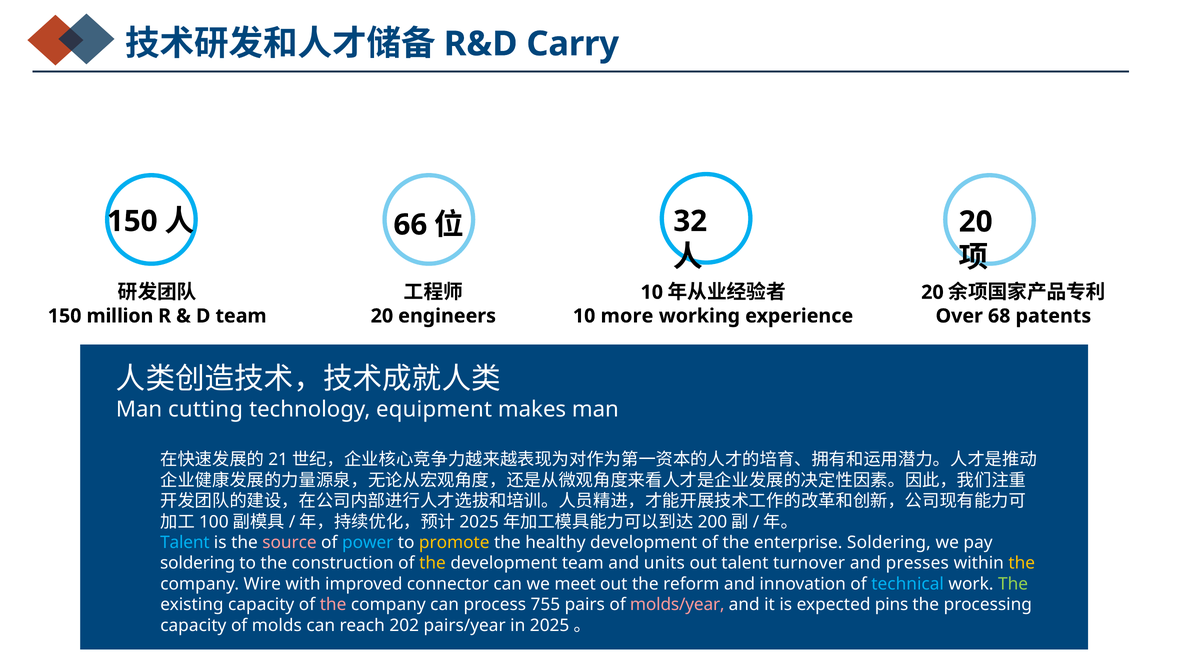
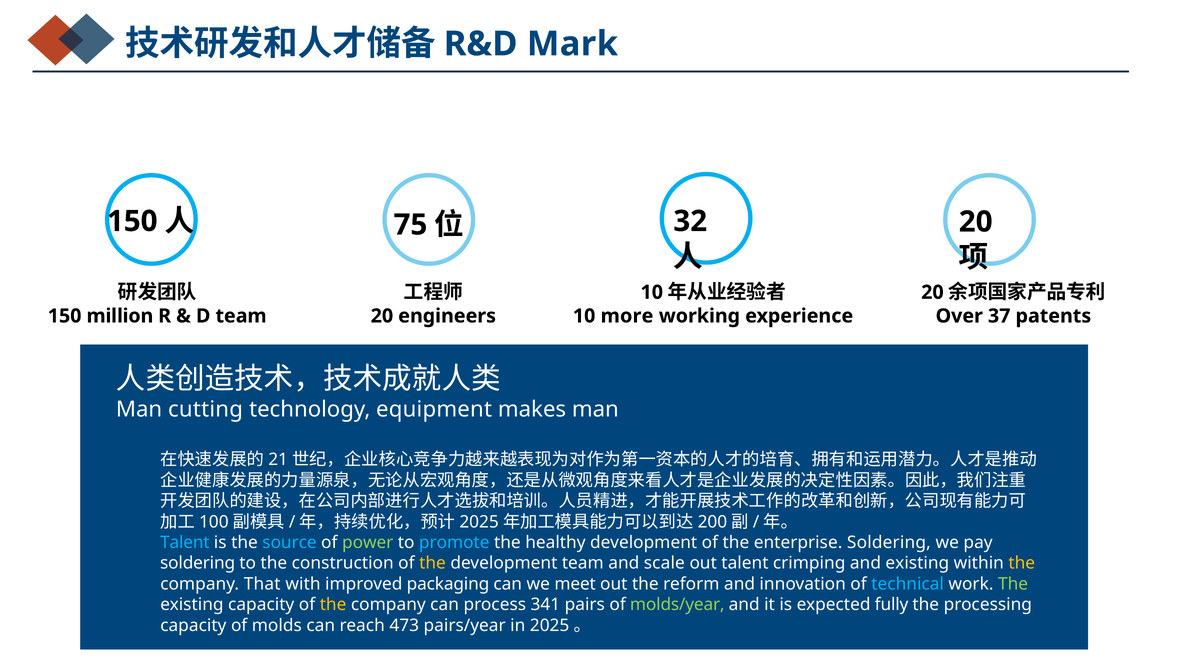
Carry: Carry -> Mark
66: 66 -> 75
68: 68 -> 37
source colour: pink -> light blue
power colour: light blue -> light green
promote colour: yellow -> light blue
units: units -> scale
turnover: turnover -> crimping
and presses: presses -> existing
Wire: Wire -> That
connector: connector -> packaging
the at (333, 605) colour: pink -> yellow
755: 755 -> 341
molds/year colour: pink -> light green
pins: pins -> fully
202: 202 -> 473
